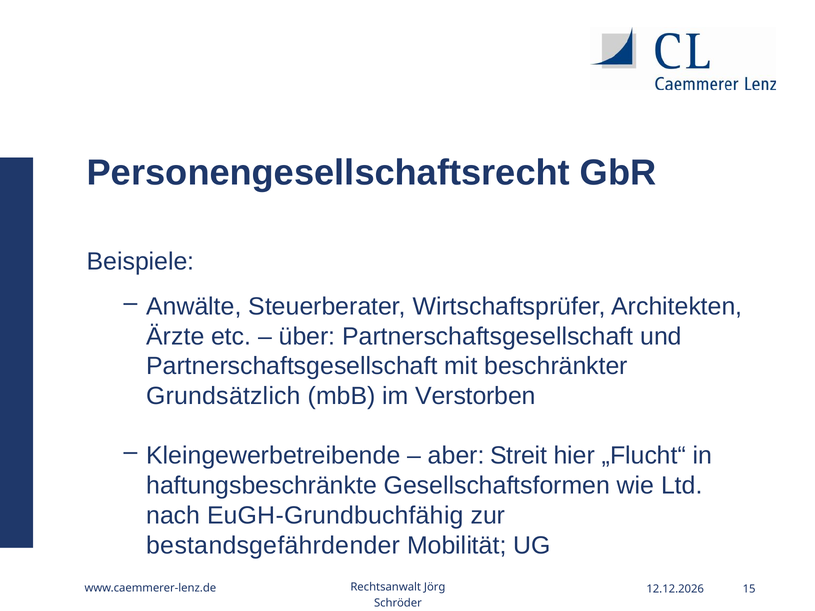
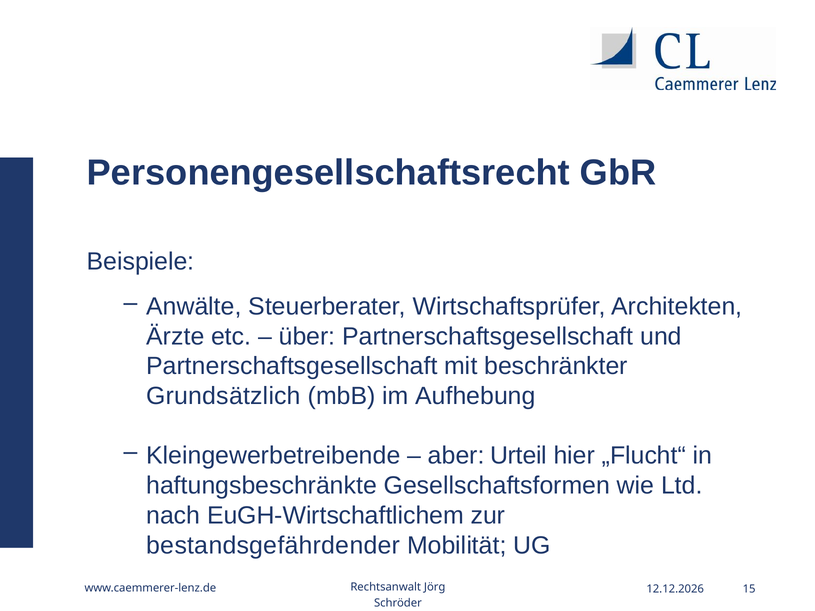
Verstorben: Verstorben -> Aufhebung
Streit: Streit -> Urteil
EuGH-Grundbuchfähig: EuGH-Grundbuchfähig -> EuGH-Wirtschaftlichem
